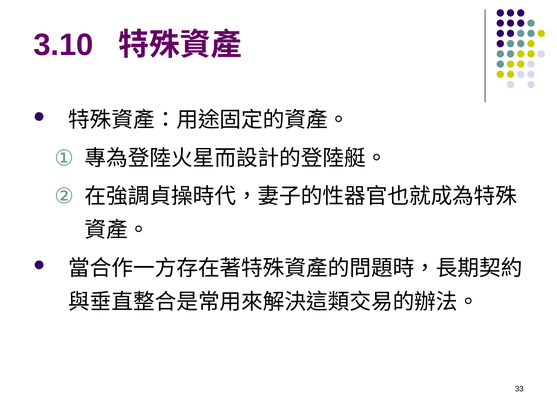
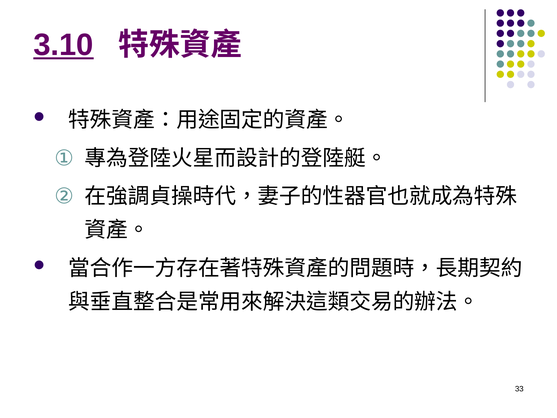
3.10 underline: none -> present
